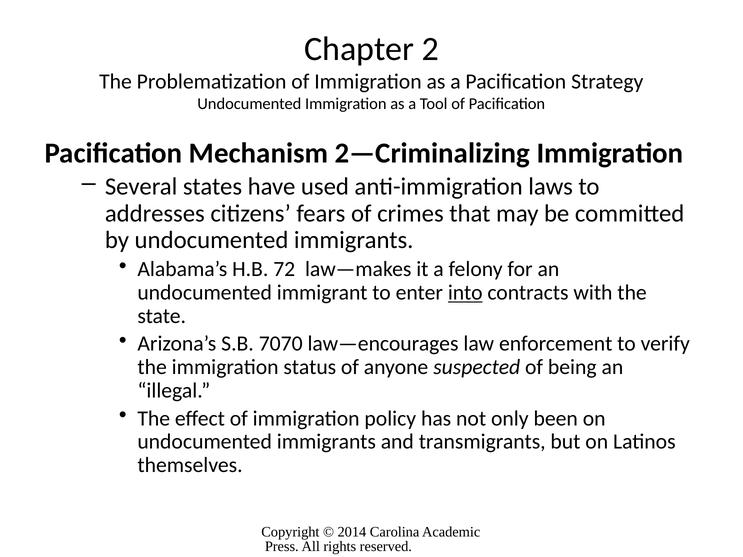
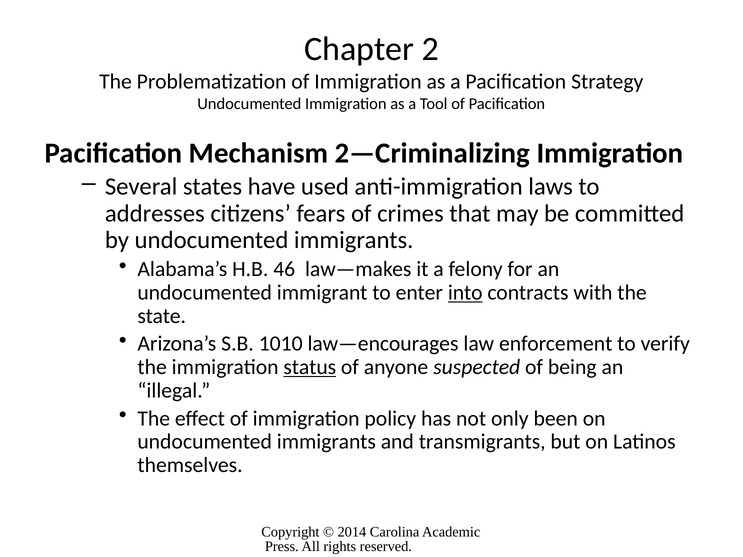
72: 72 -> 46
7070: 7070 -> 1010
status underline: none -> present
